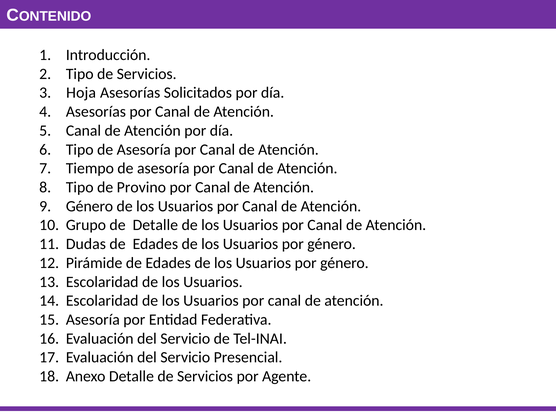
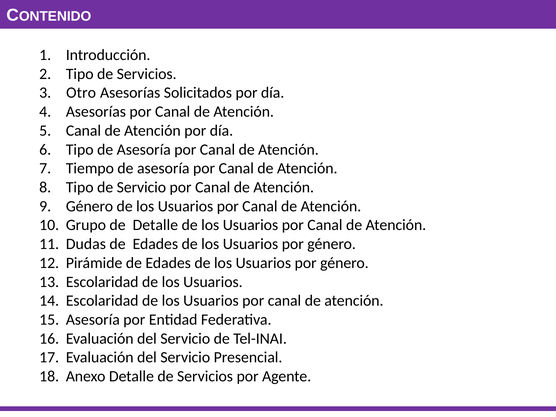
Hoja: Hoja -> Otro
de Provino: Provino -> Servicio
